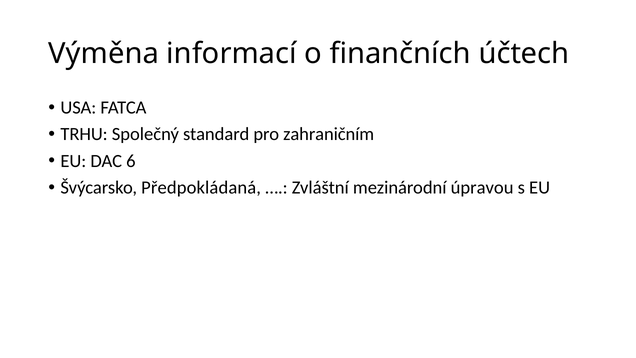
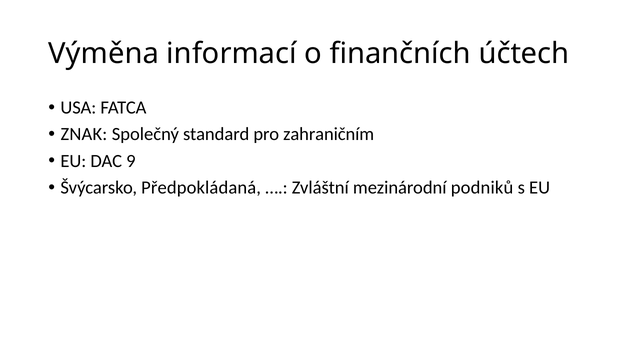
TRHU: TRHU -> ZNAK
6: 6 -> 9
úpravou: úpravou -> podniků
